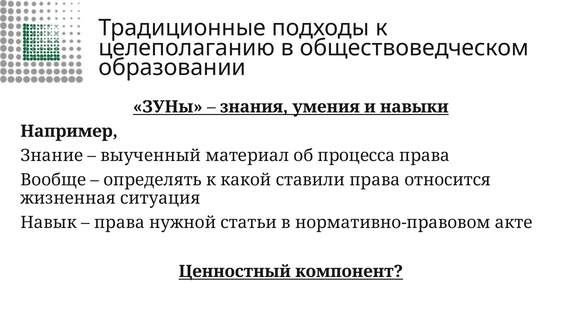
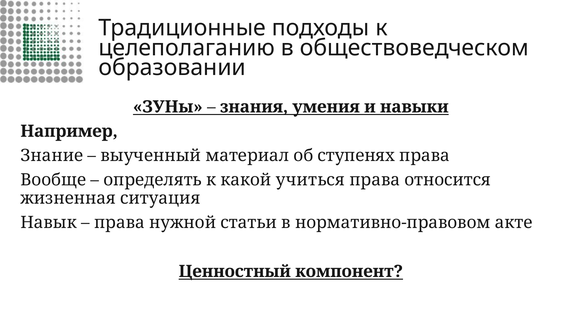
процесса: процесса -> ступенях
ставили: ставили -> учиться
